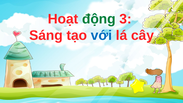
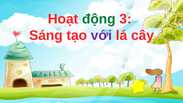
với colour: blue -> purple
